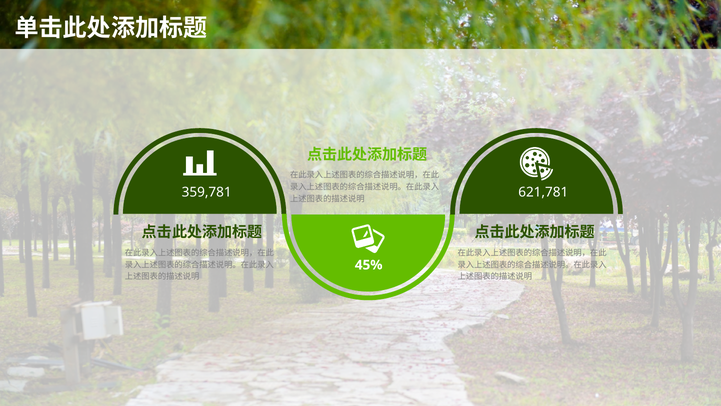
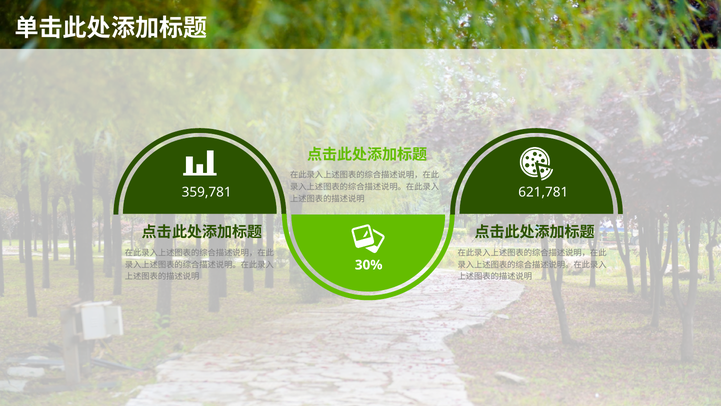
45%: 45% -> 30%
